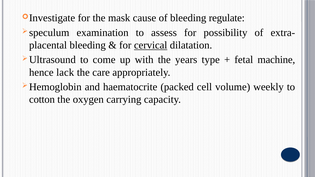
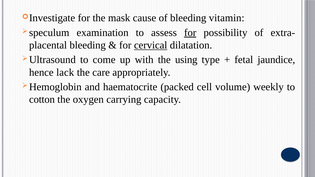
regulate: regulate -> vitamin
for at (190, 33) underline: none -> present
years: years -> using
machine: machine -> jaundice
